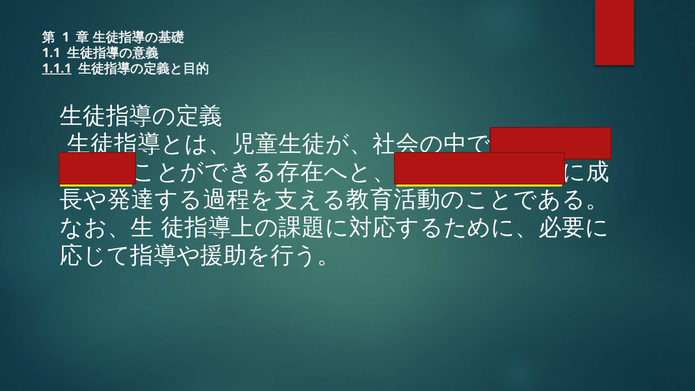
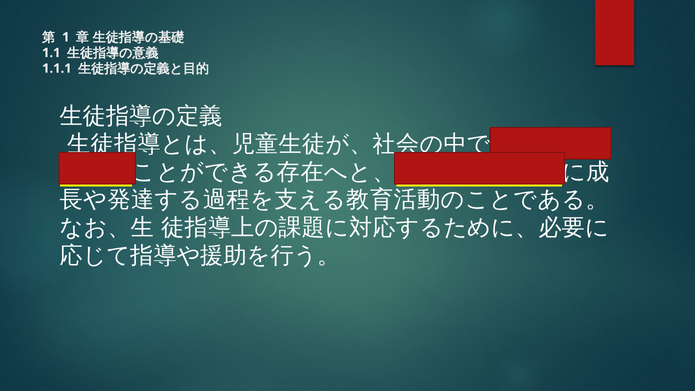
1.1.1 underline: present -> none
